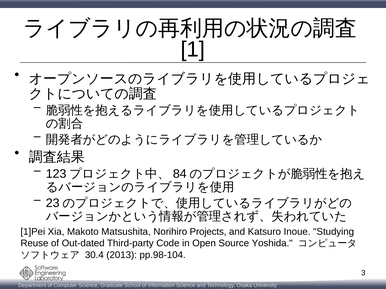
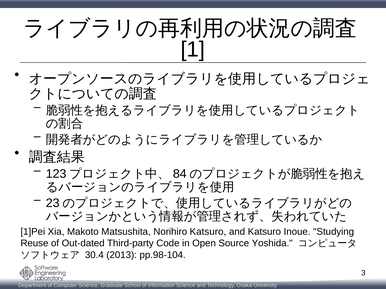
Norihiro Projects: Projects -> Katsuro
